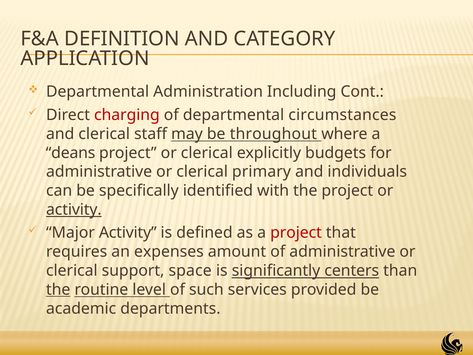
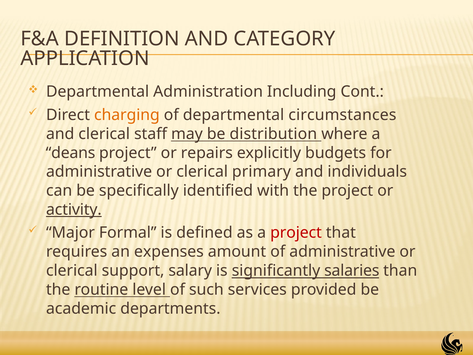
charging colour: red -> orange
throughout: throughout -> distribution
project or clerical: clerical -> repairs
Major Activity: Activity -> Formal
space: space -> salary
centers: centers -> salaries
the at (58, 289) underline: present -> none
